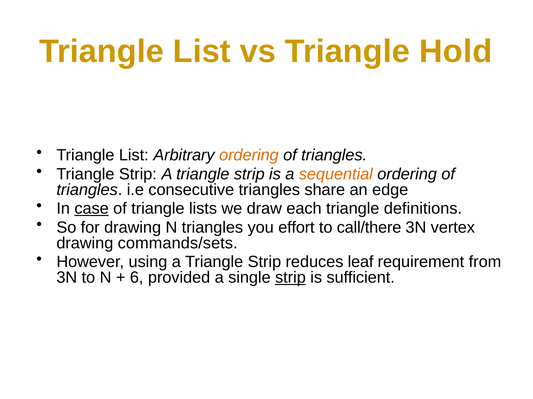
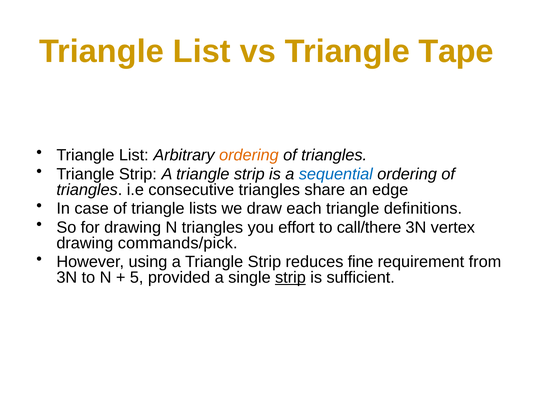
Hold: Hold -> Tape
sequential colour: orange -> blue
case underline: present -> none
commands/sets: commands/sets -> commands/pick
leaf: leaf -> fine
6: 6 -> 5
